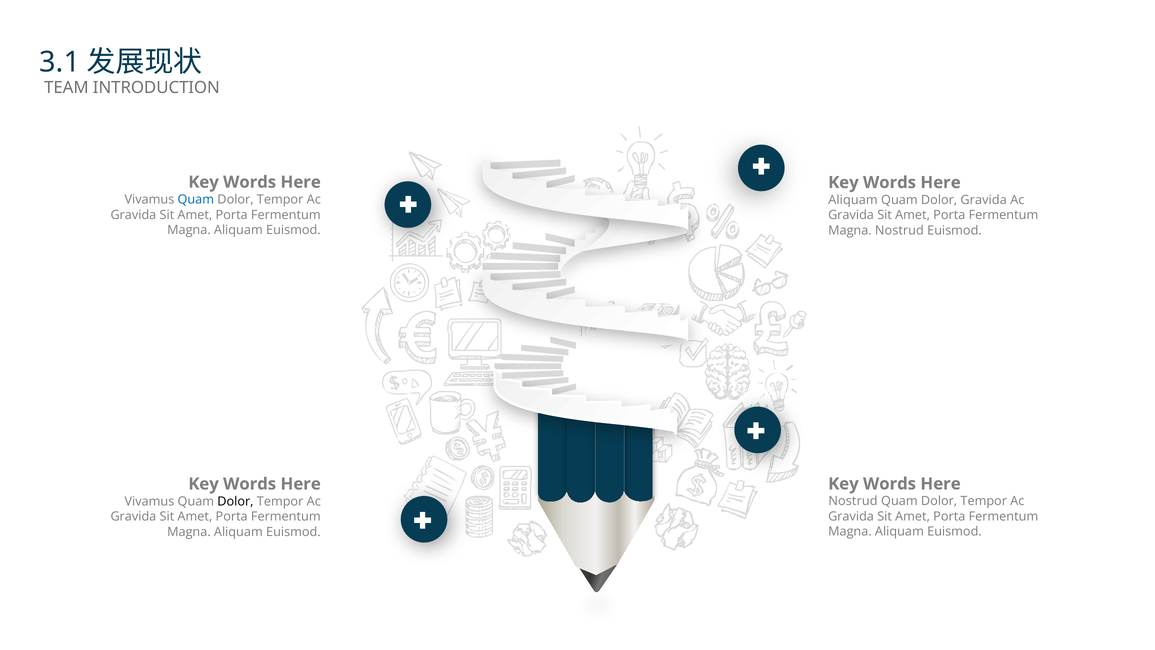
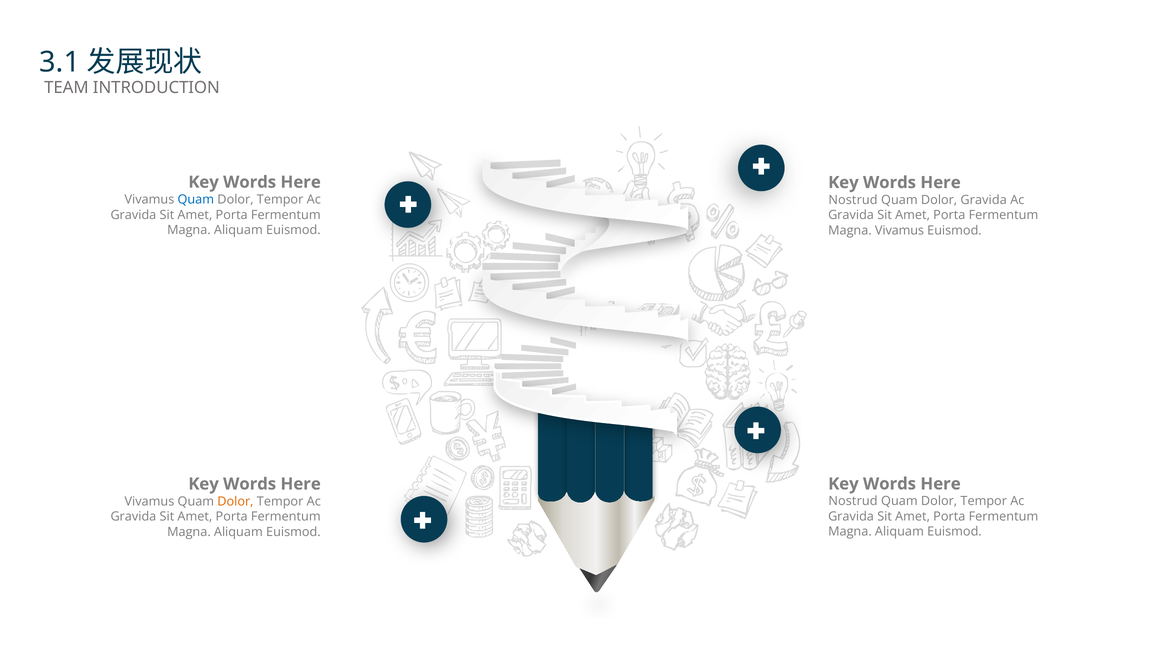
Aliquam at (853, 200): Aliquam -> Nostrud
Magna Nostrud: Nostrud -> Vivamus
Dolor at (235, 501) colour: black -> orange
